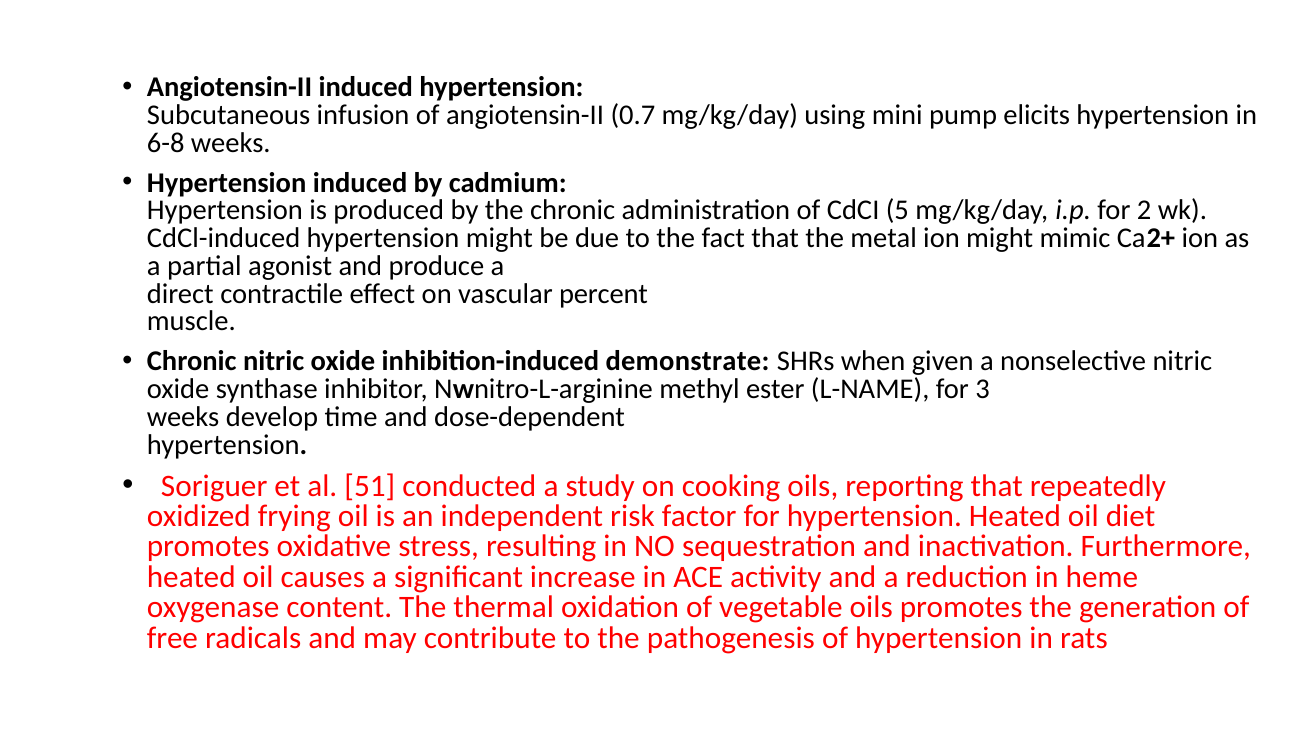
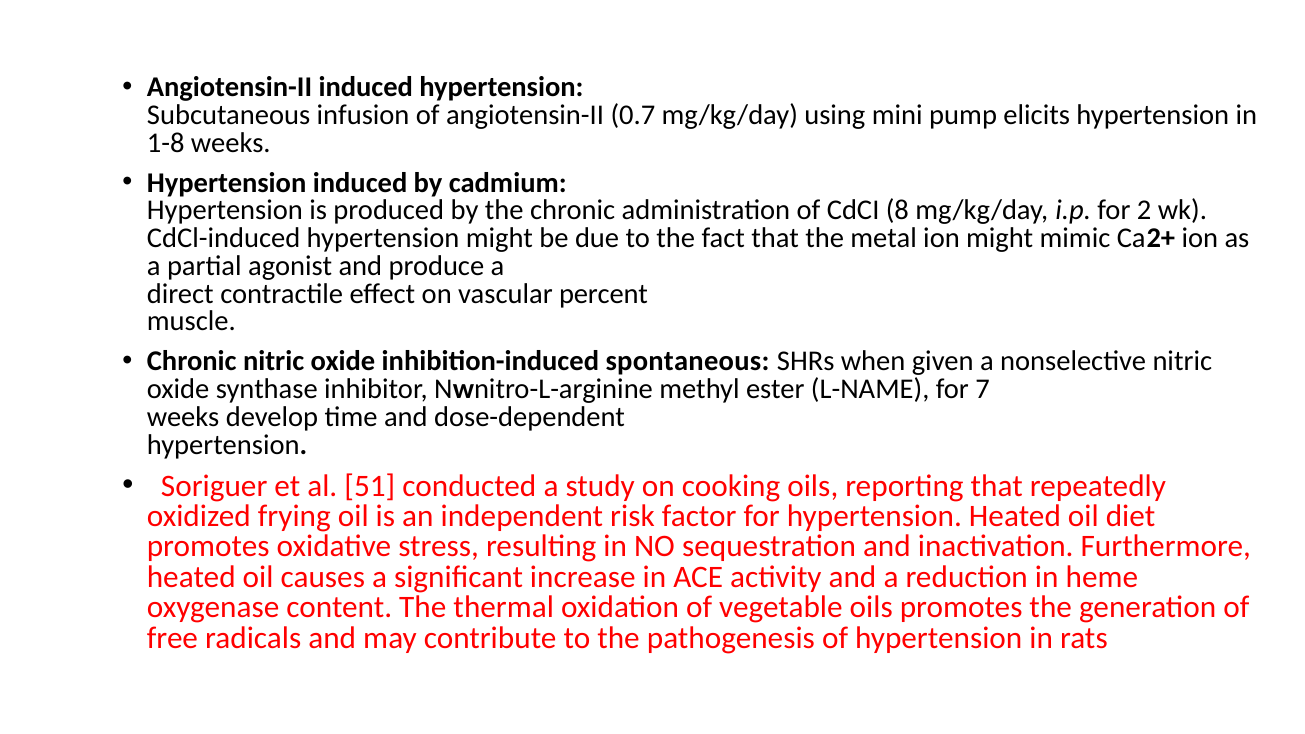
6-8: 6-8 -> 1-8
5: 5 -> 8
demonstrate: demonstrate -> spontaneous
3: 3 -> 7
